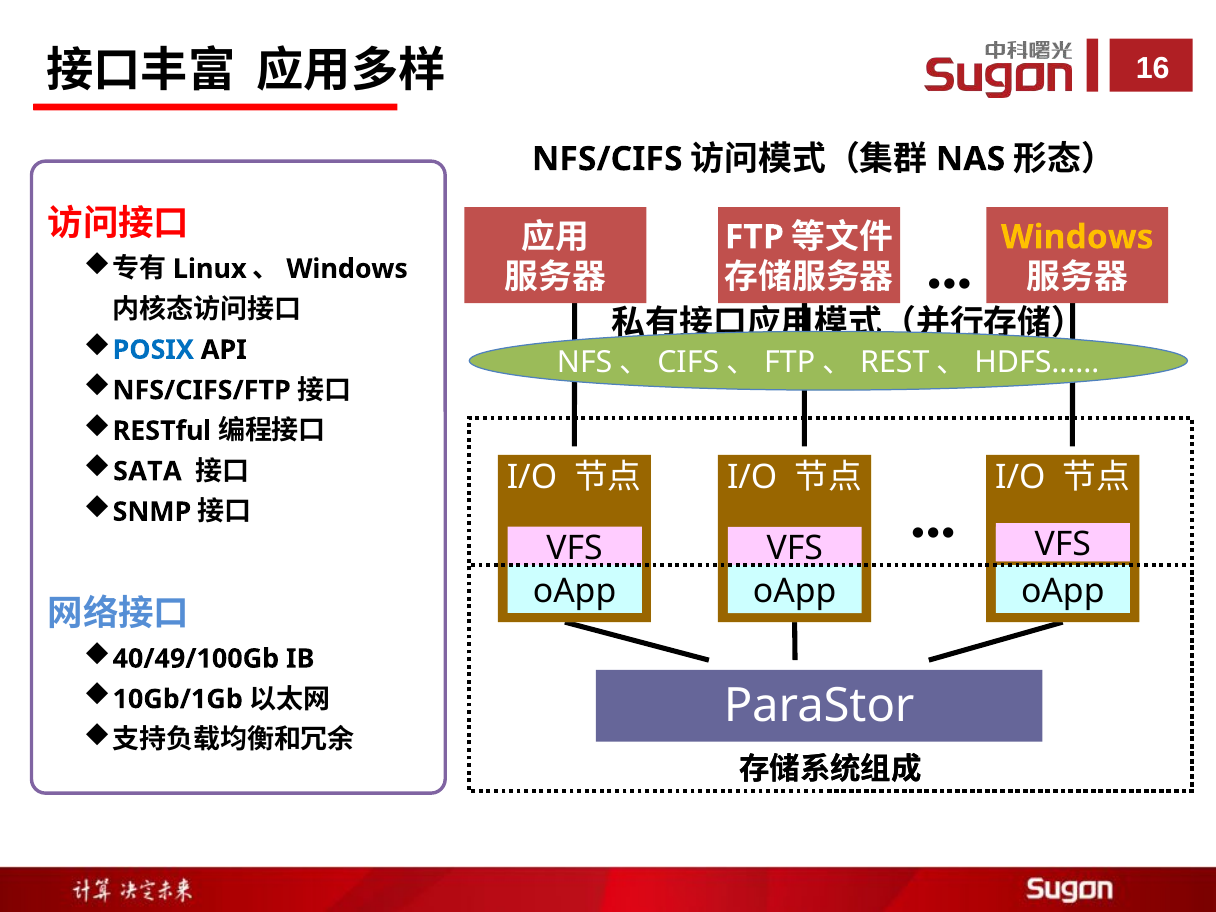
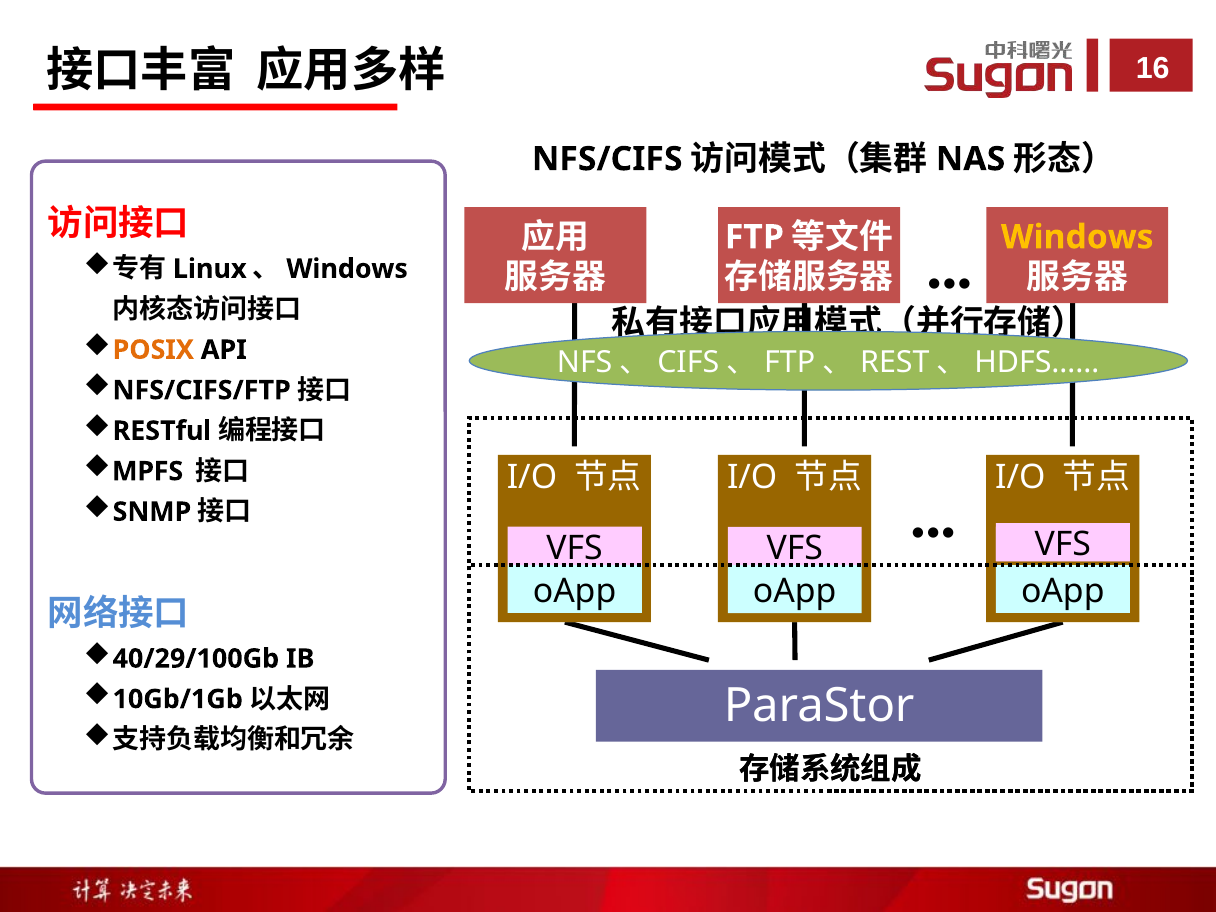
POSIX colour: blue -> orange
SATA: SATA -> MPFS
40/49/100Gb: 40/49/100Gb -> 40/29/100Gb
